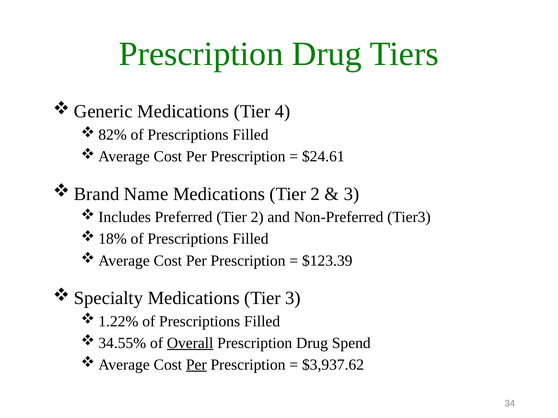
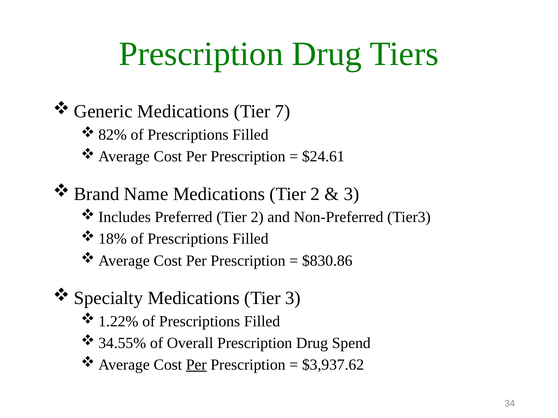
4: 4 -> 7
$123.39: $123.39 -> $830.86
Overall underline: present -> none
